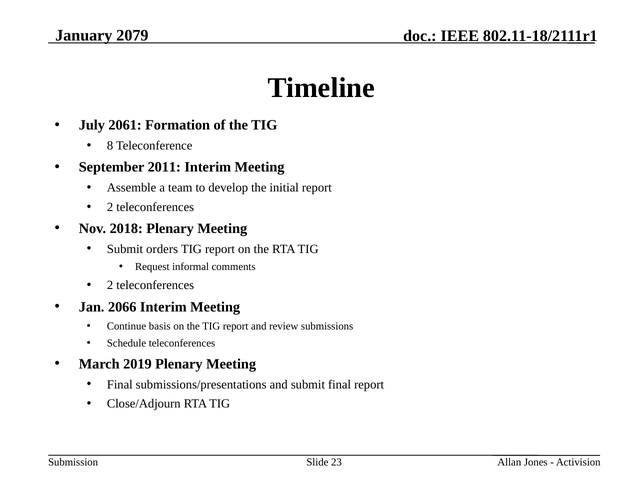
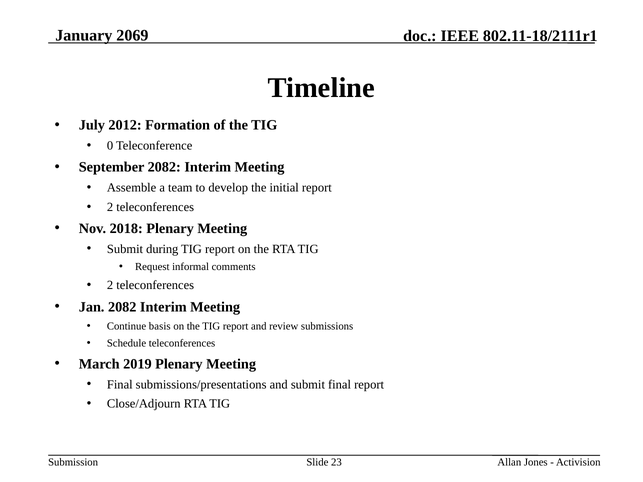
2079: 2079 -> 2069
2061: 2061 -> 2012
8: 8 -> 0
September 2011: 2011 -> 2082
orders: orders -> during
Jan 2066: 2066 -> 2082
